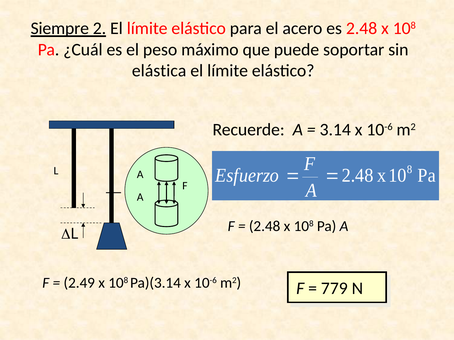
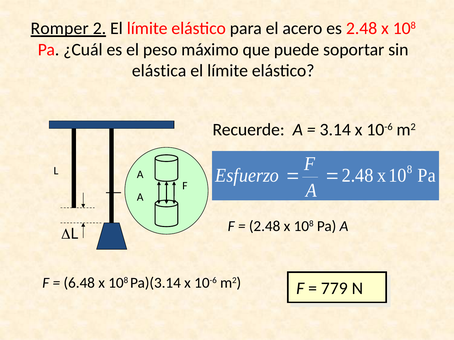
Siempre: Siempre -> Romper
2.49: 2.49 -> 6.48
